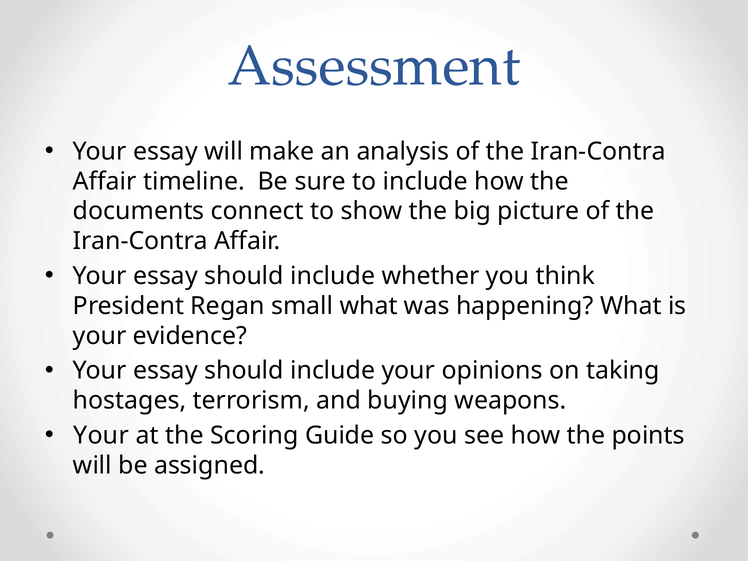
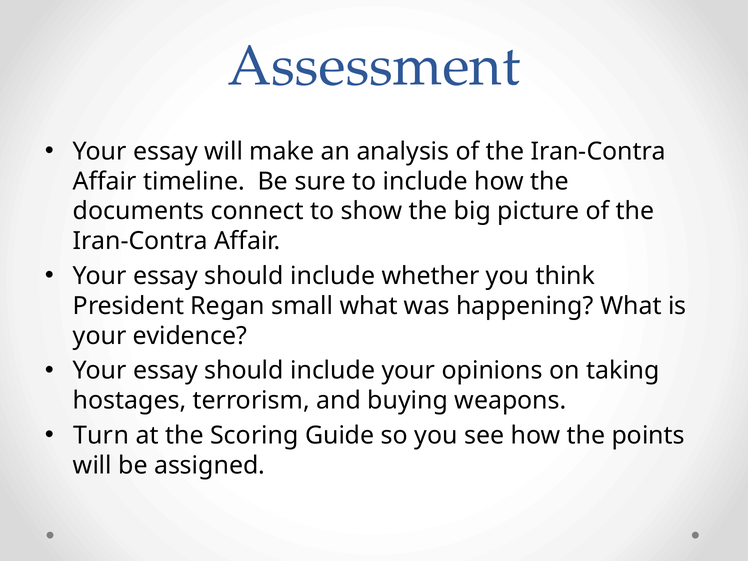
Your at (101, 436): Your -> Turn
